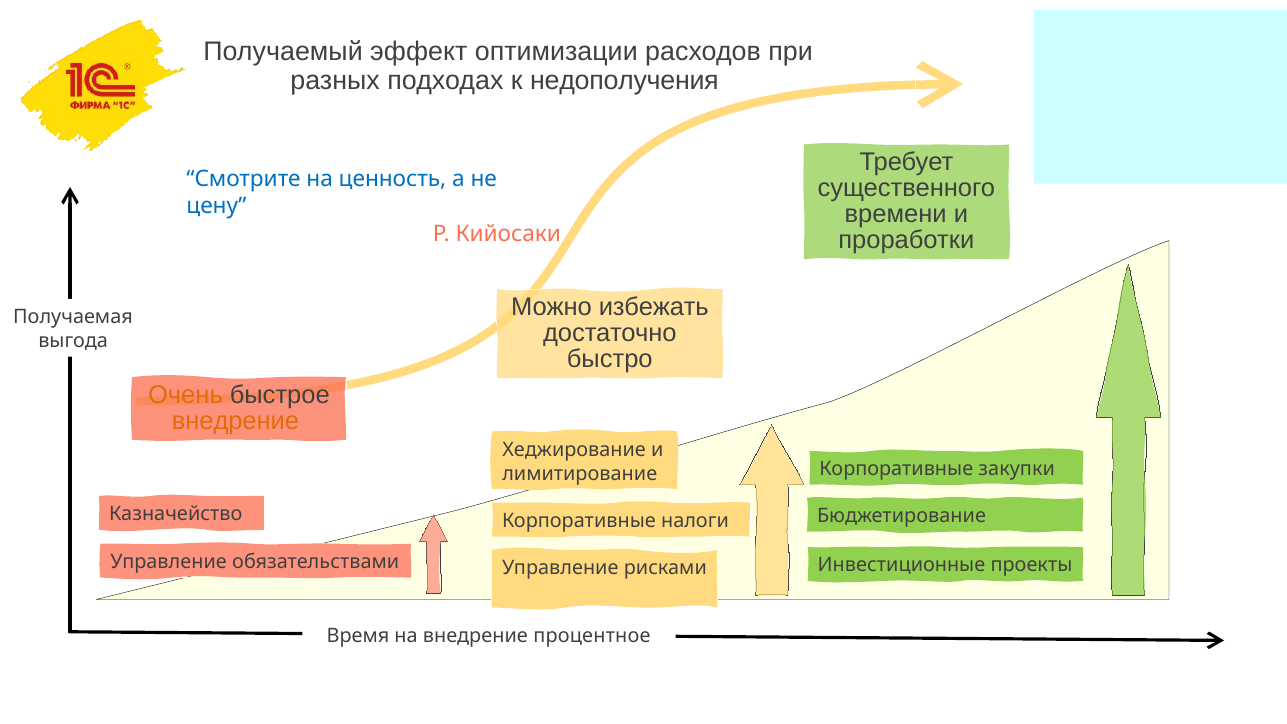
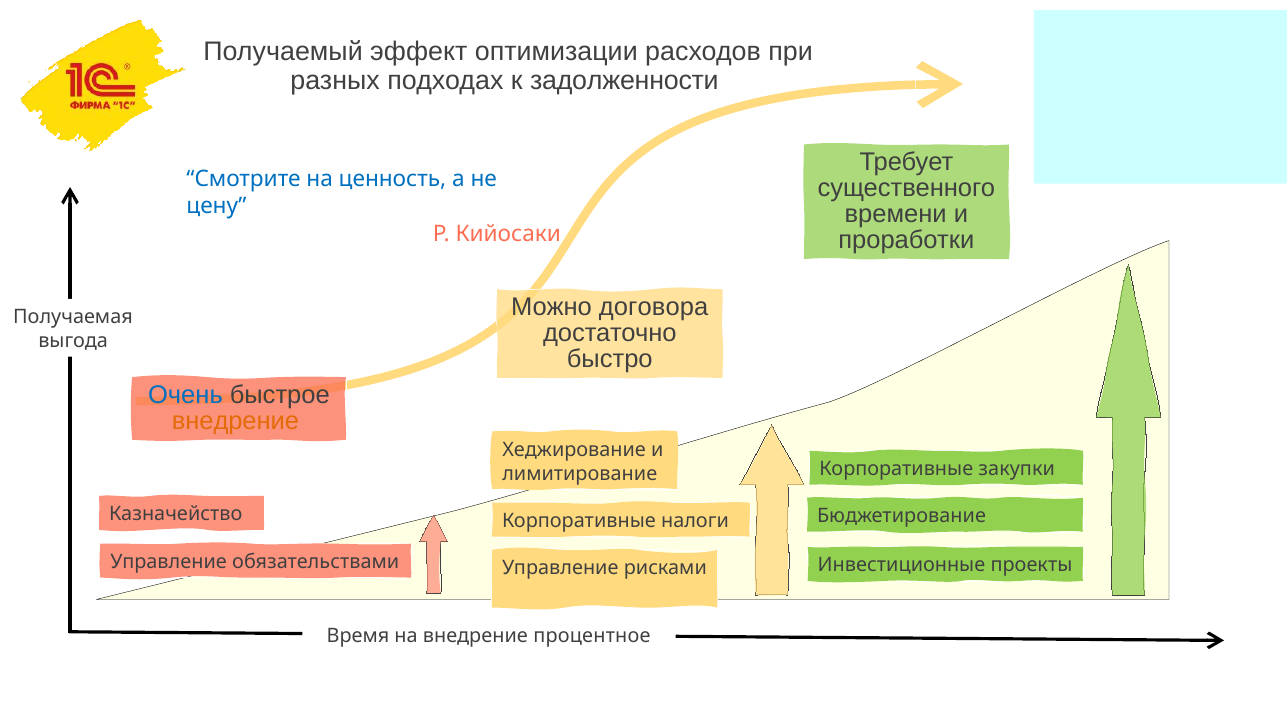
недополучения: недополучения -> задолженности
избежать: избежать -> договора
Очень colour: orange -> blue
